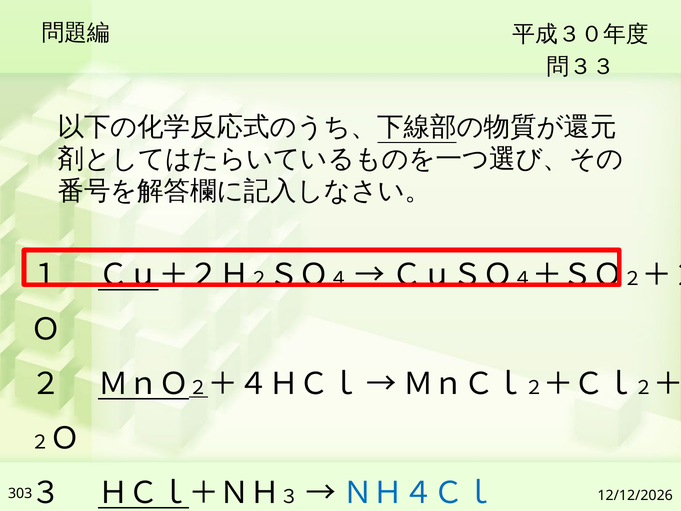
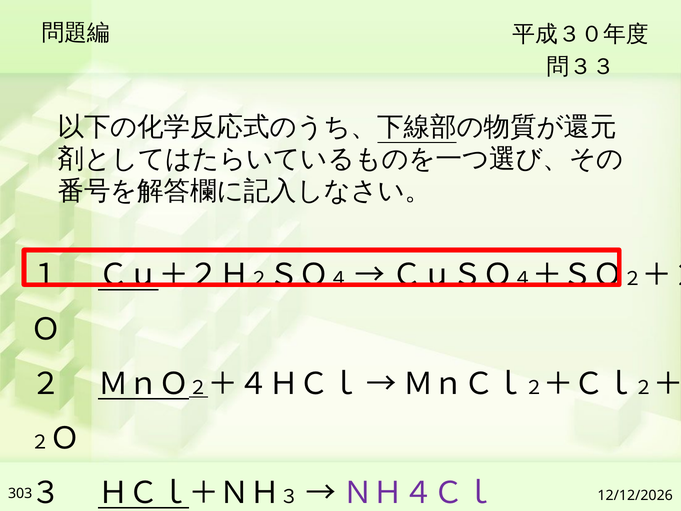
ＮＨ４Ｃｌ colour: blue -> purple
